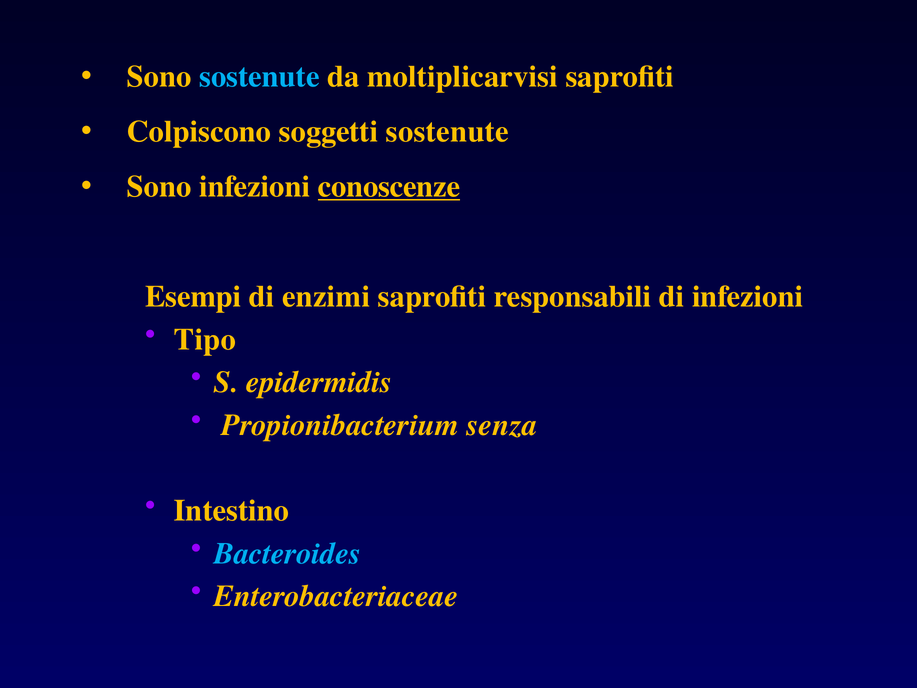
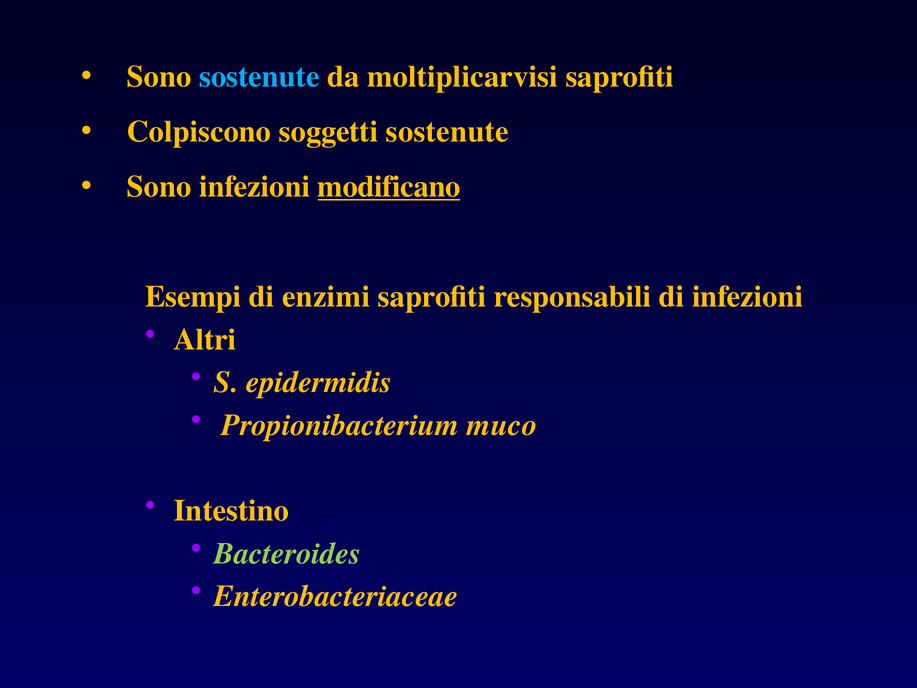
conoscenze: conoscenze -> modificano
Tipo: Tipo -> Altri
senza: senza -> muco
Bacteroides colour: light blue -> light green
